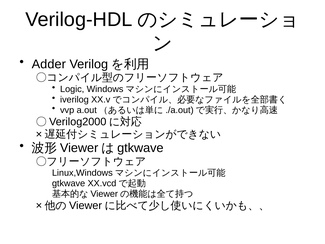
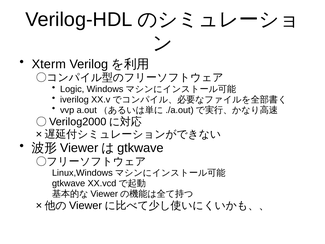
Adder: Adder -> Xterm
